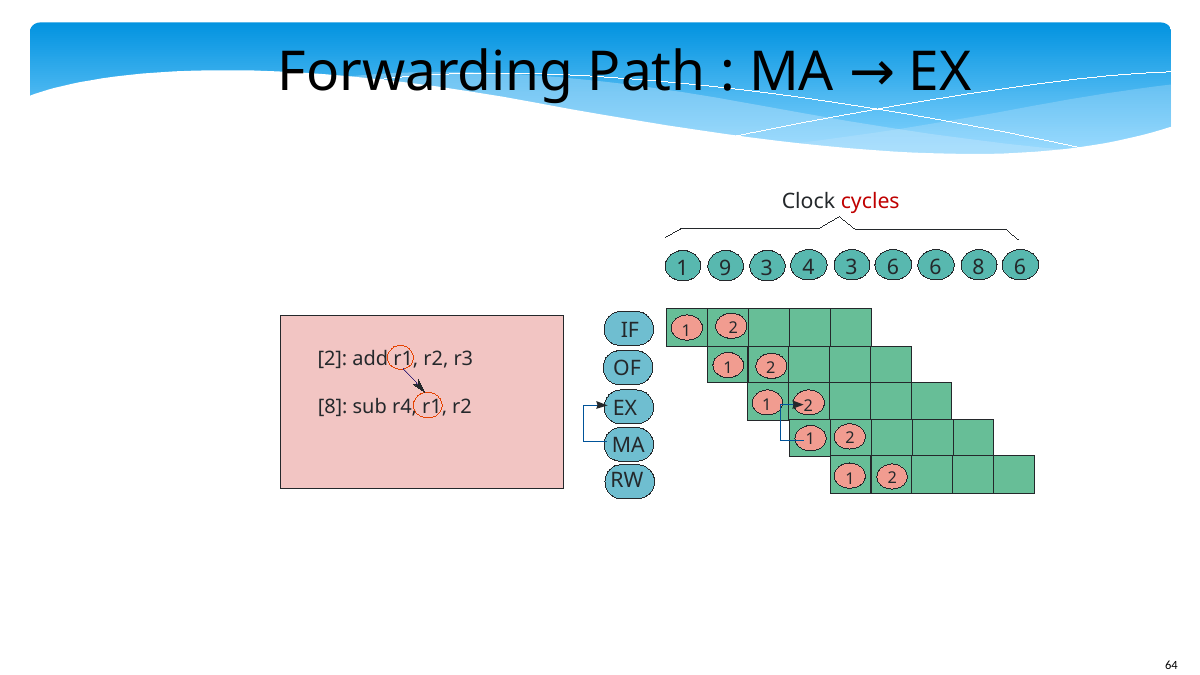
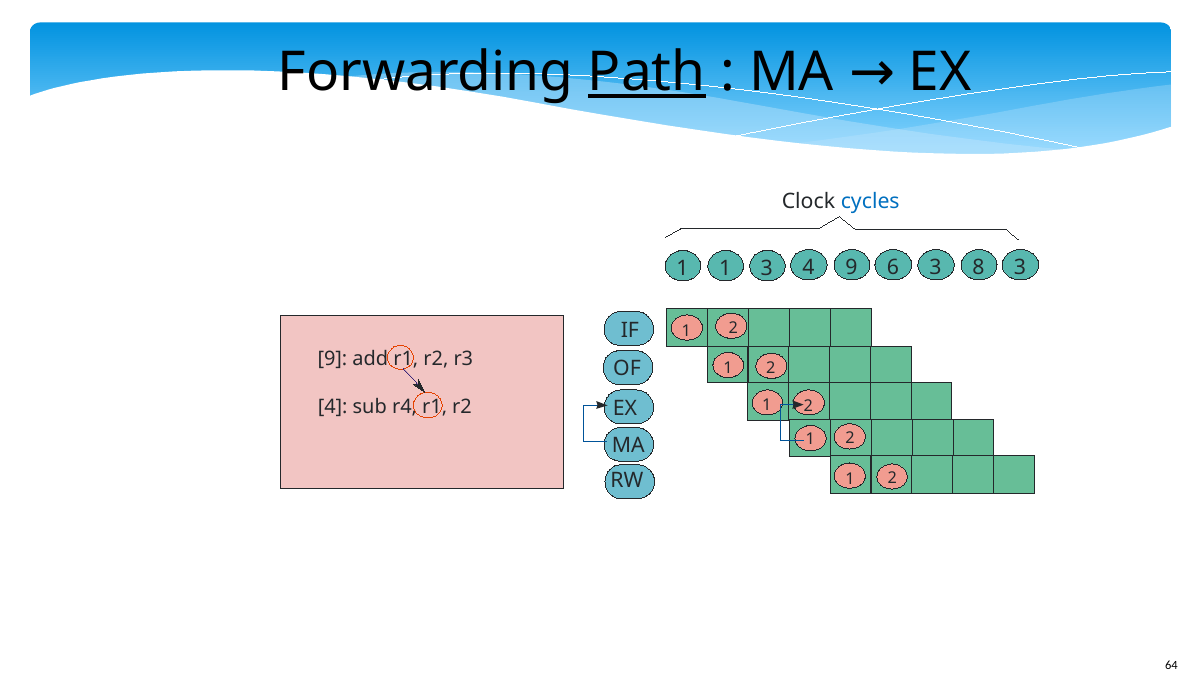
Path underline: none -> present
cycles colour: red -> blue
9 at (725, 268): 9 -> 1
4 3: 3 -> 9
6 6: 6 -> 3
8 6: 6 -> 3
2 at (332, 359): 2 -> 9
8 at (333, 407): 8 -> 4
